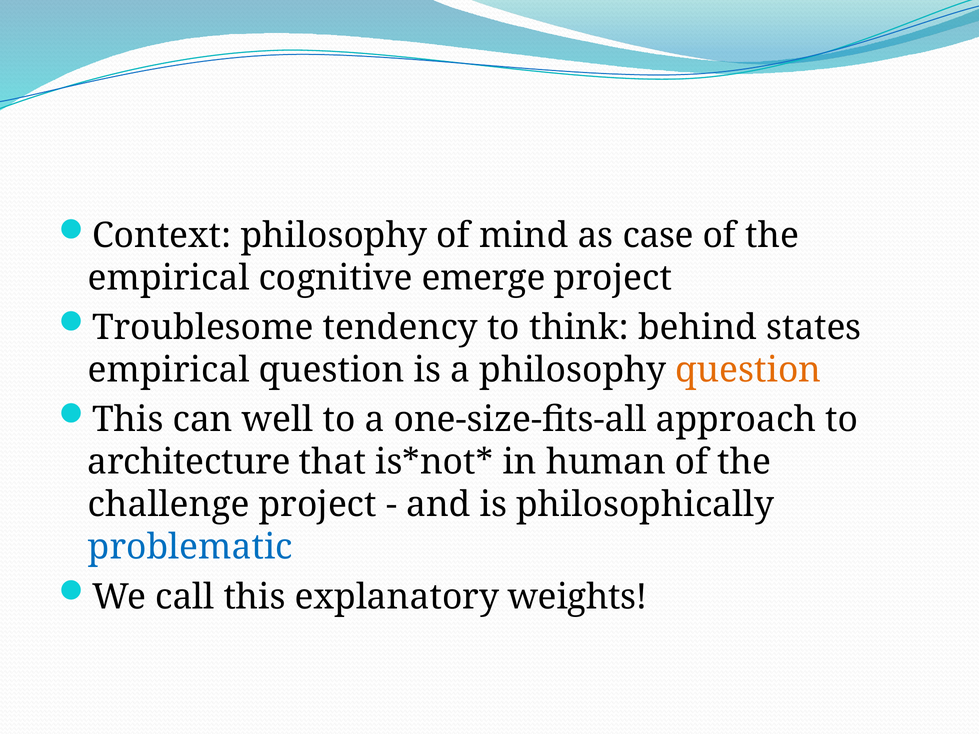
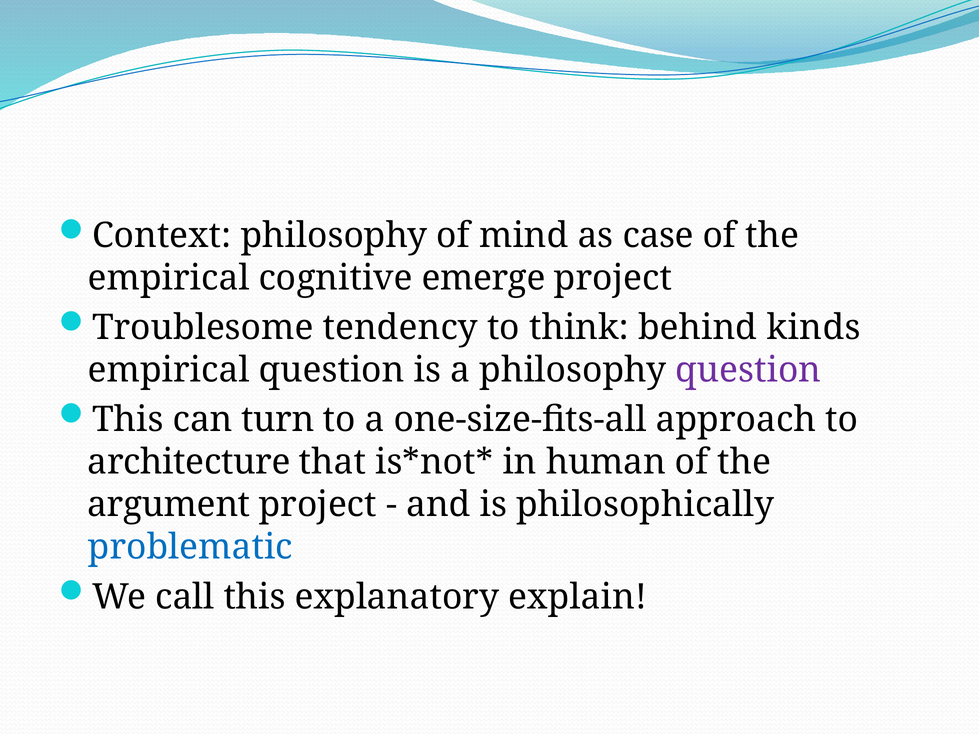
states: states -> kinds
question at (748, 370) colour: orange -> purple
well: well -> turn
challenge: challenge -> argument
weights: weights -> explain
